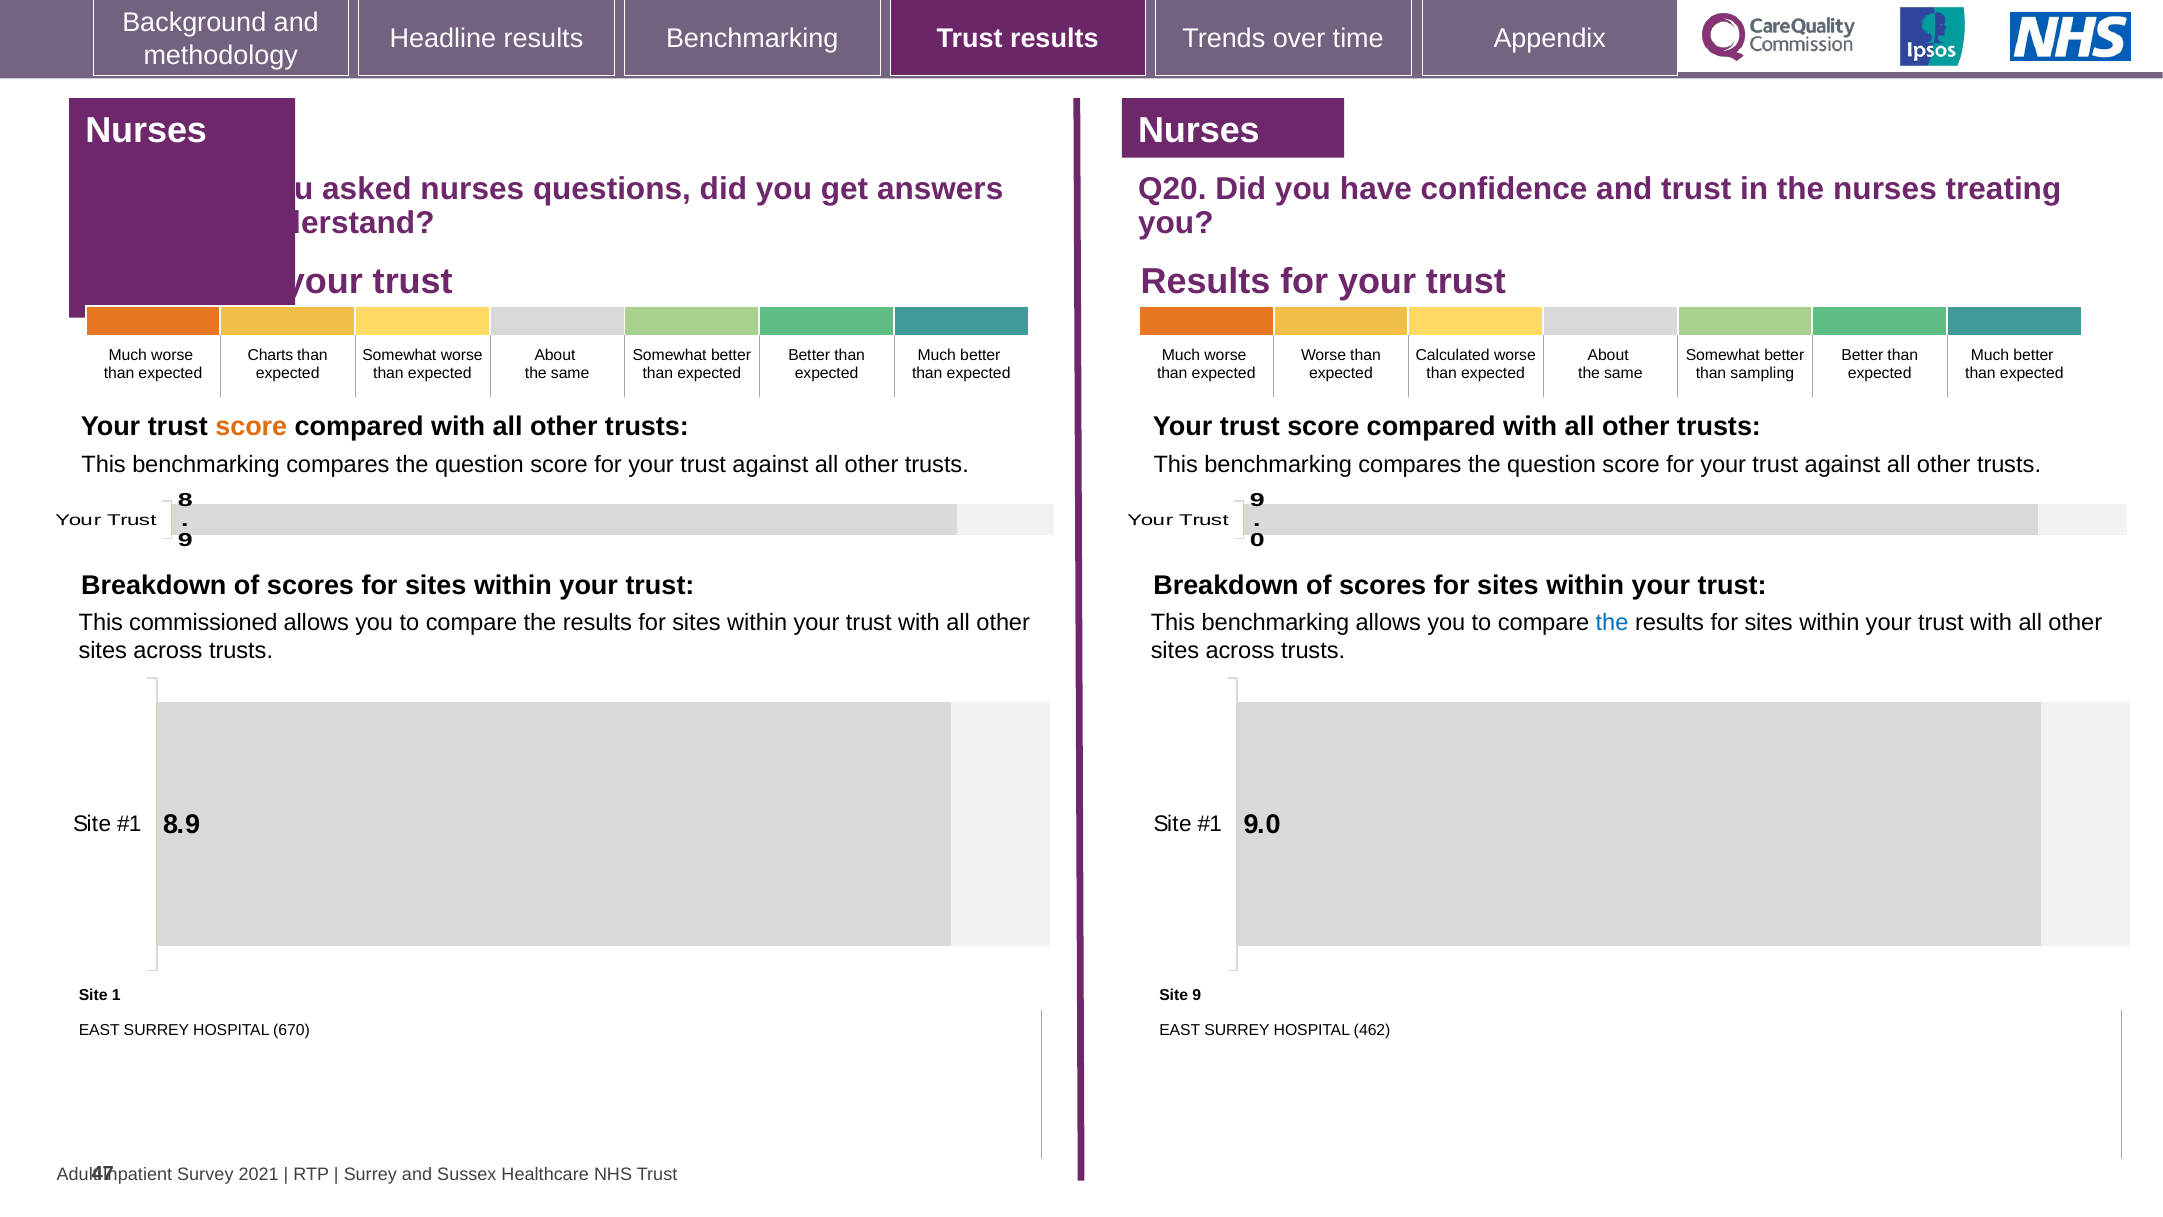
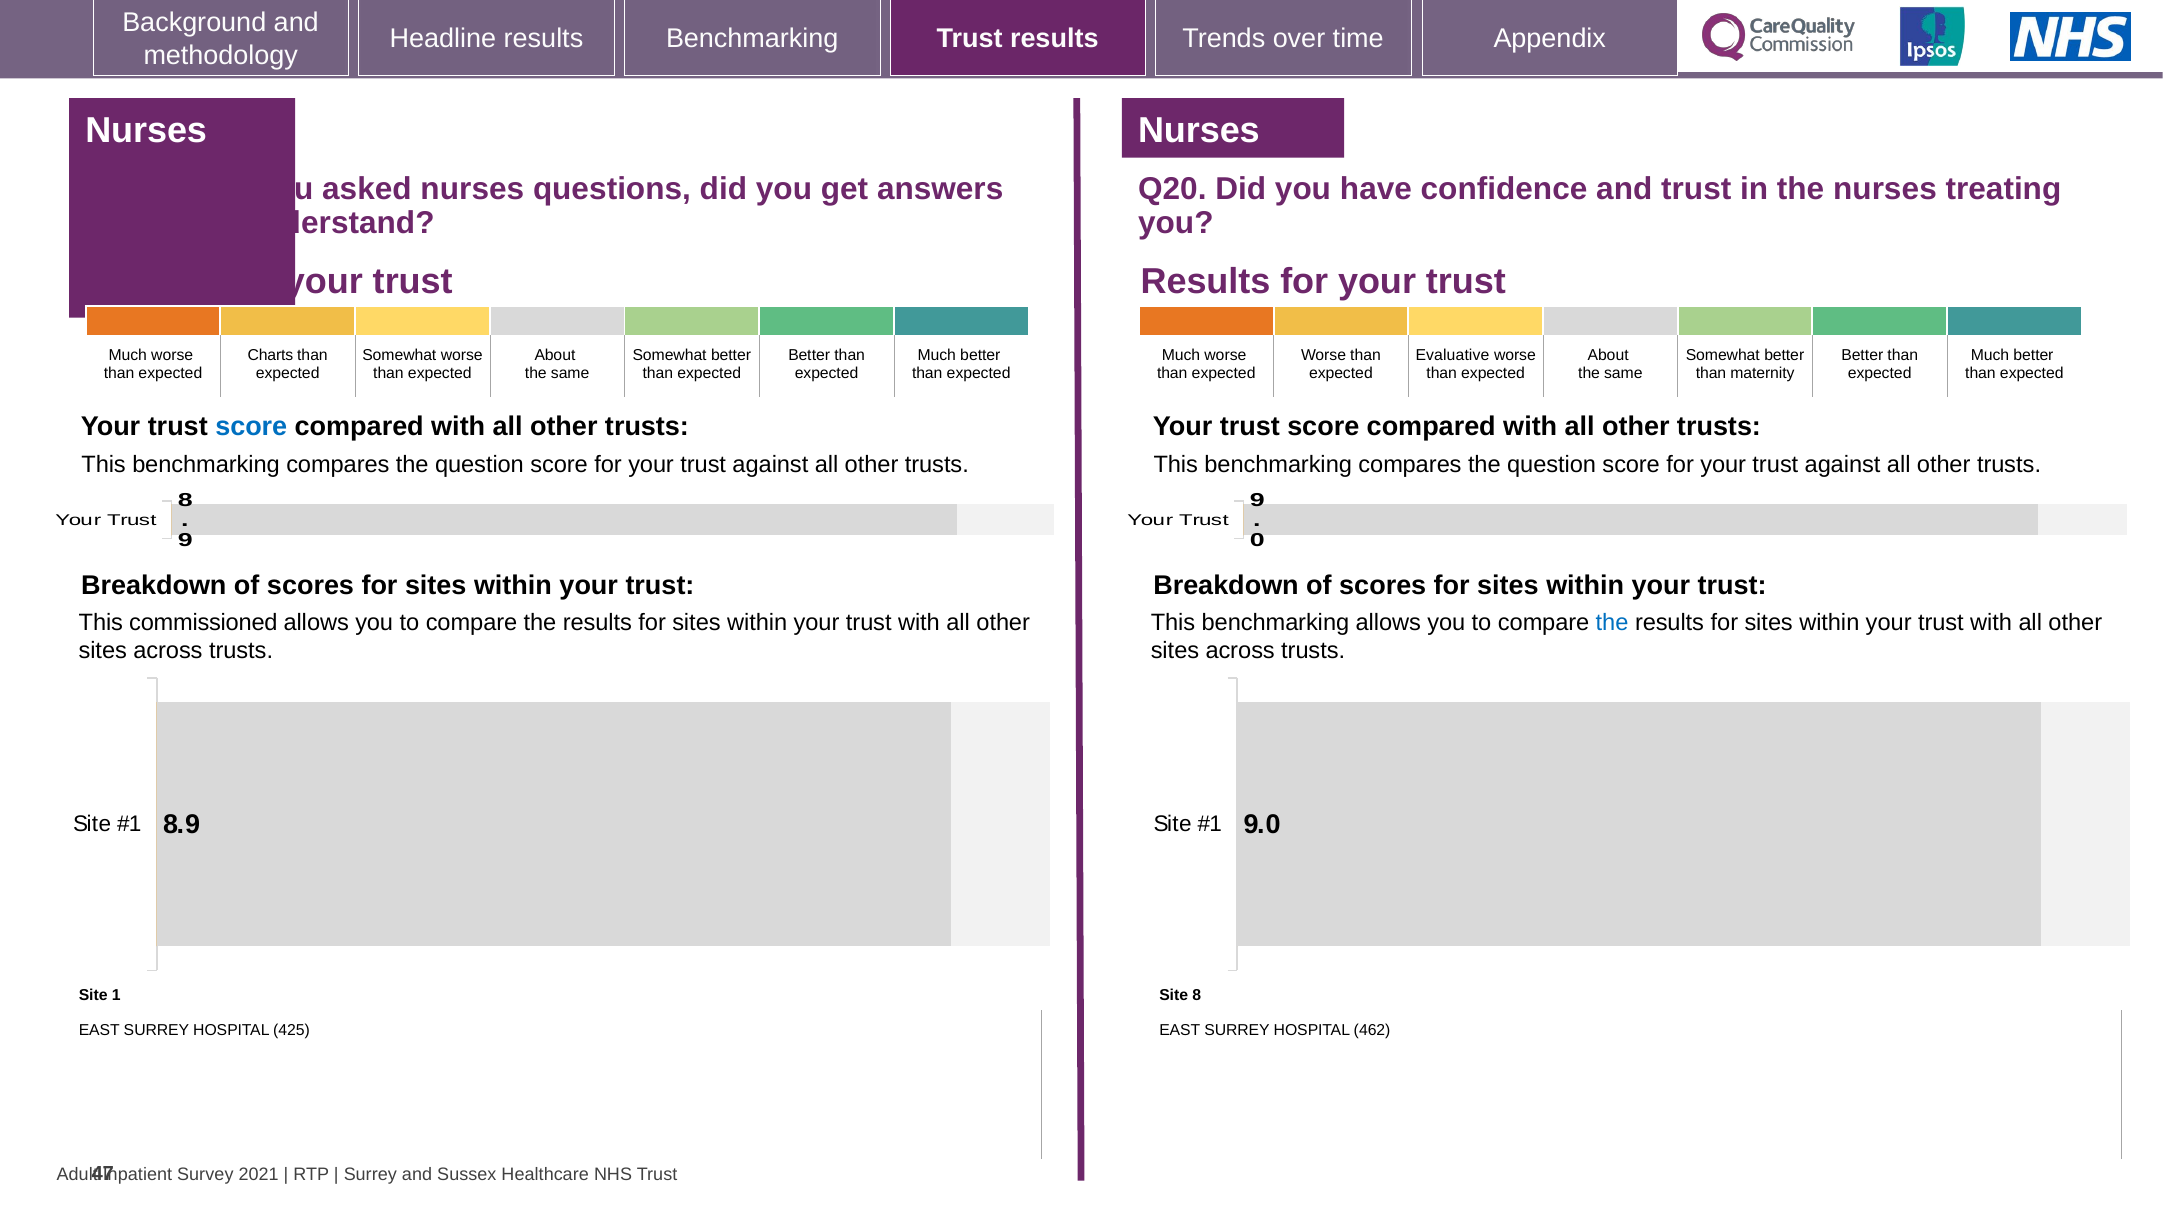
Calculated: Calculated -> Evaluative
sampling: sampling -> maternity
score at (251, 426) colour: orange -> blue
Site 9: 9 -> 8
670: 670 -> 425
